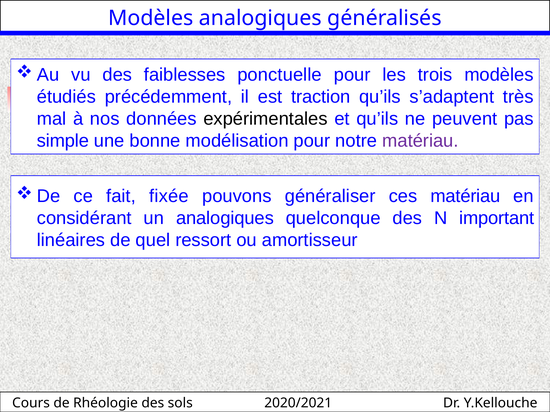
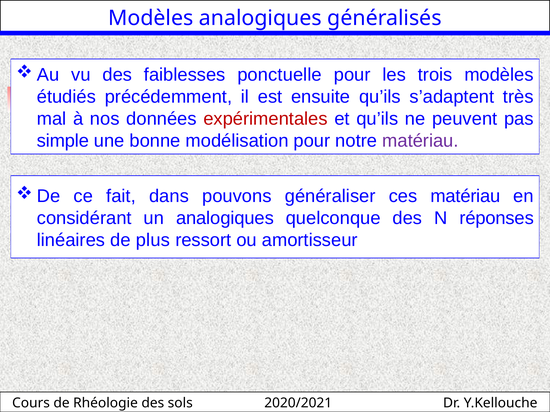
traction: traction -> ensuite
expérimentales colour: black -> red
fixée: fixée -> dans
important: important -> réponses
quel: quel -> plus
